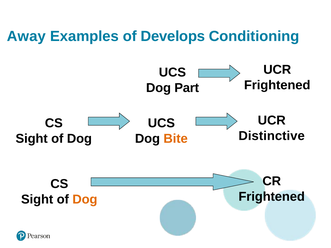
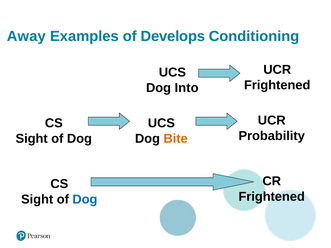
Part: Part -> Into
Distinctive: Distinctive -> Probability
Dog at (85, 199) colour: orange -> blue
